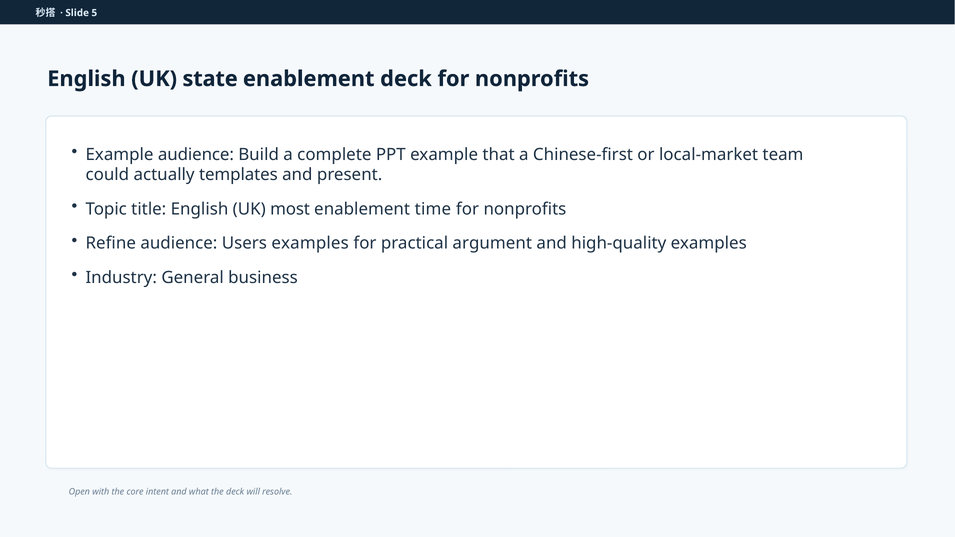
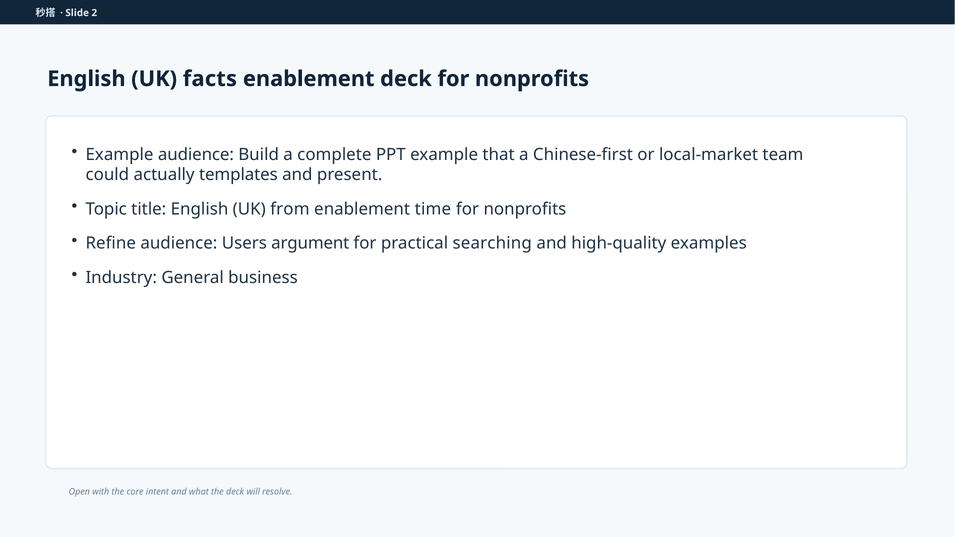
5: 5 -> 2
state: state -> facts
most: most -> from
Users examples: examples -> argument
argument: argument -> searching
